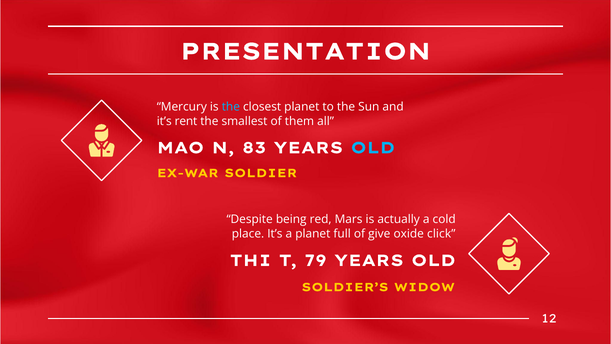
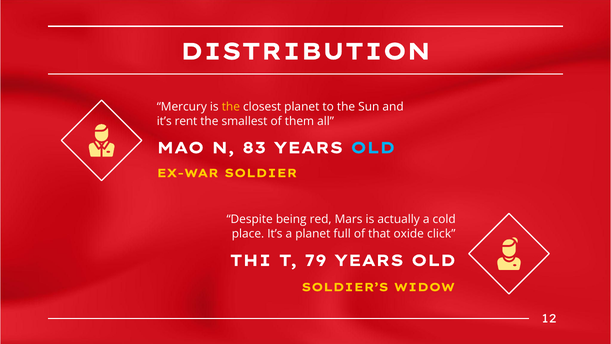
PRESENTATION: PRESENTATION -> DISTRIBUTION
the at (231, 107) colour: light blue -> yellow
give: give -> that
